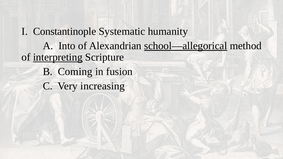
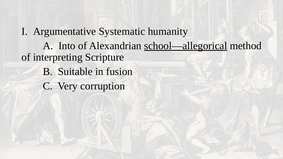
Constantinople: Constantinople -> Argumentative
interpreting underline: present -> none
Coming: Coming -> Suitable
increasing: increasing -> corruption
